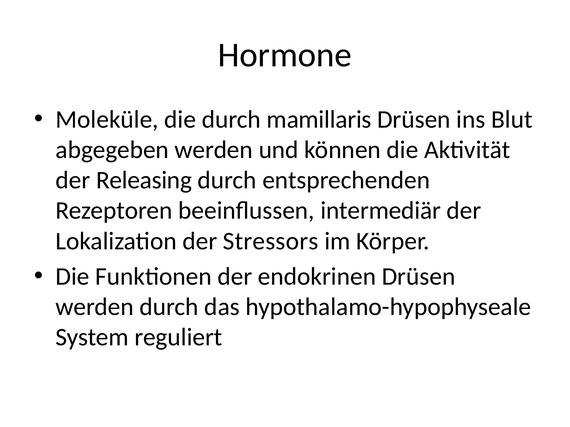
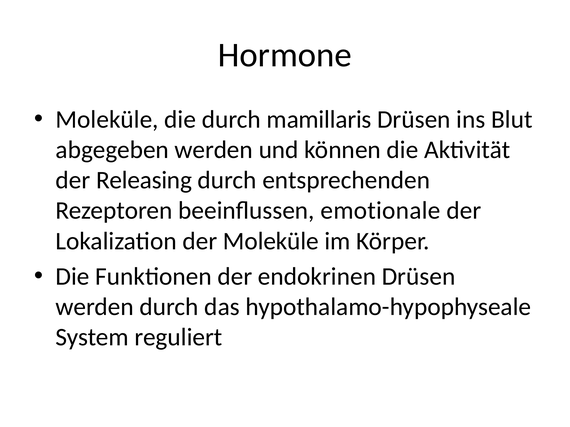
intermediär: intermediär -> emotionale
der Stressors: Stressors -> Moleküle
